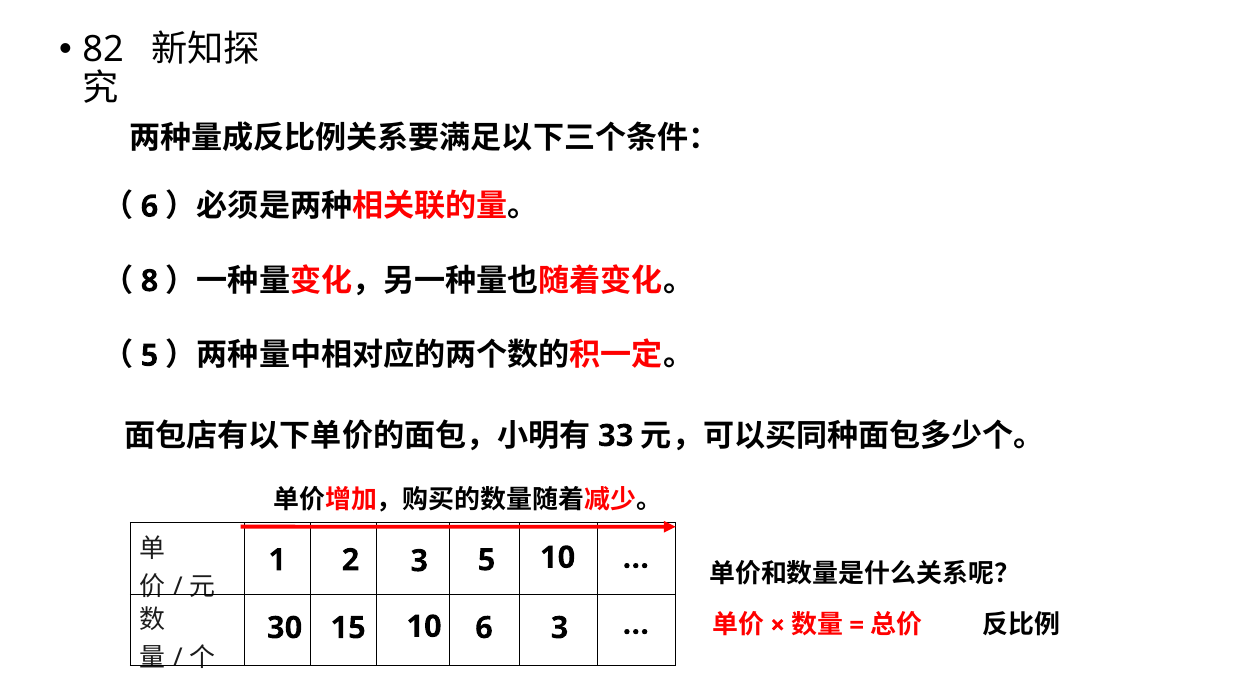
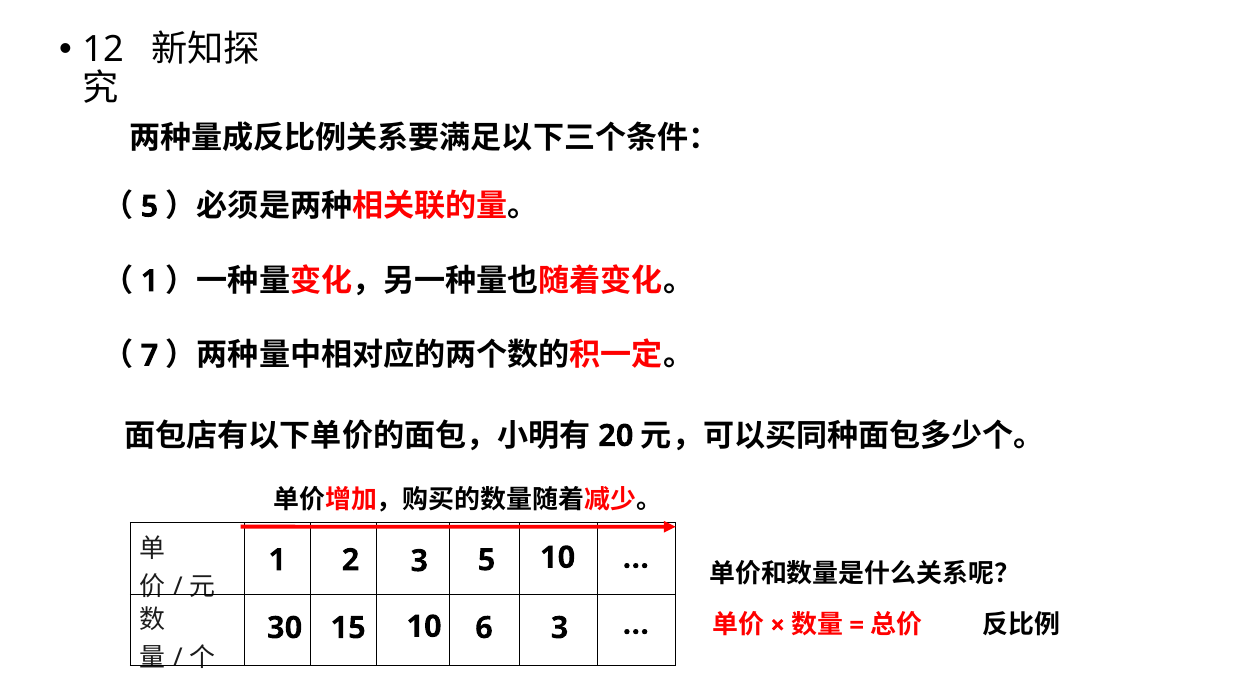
82: 82 -> 12
6 at (150, 207): 6 -> 5
8 at (150, 281): 8 -> 1
5 at (150, 356): 5 -> 7
33: 33 -> 20
